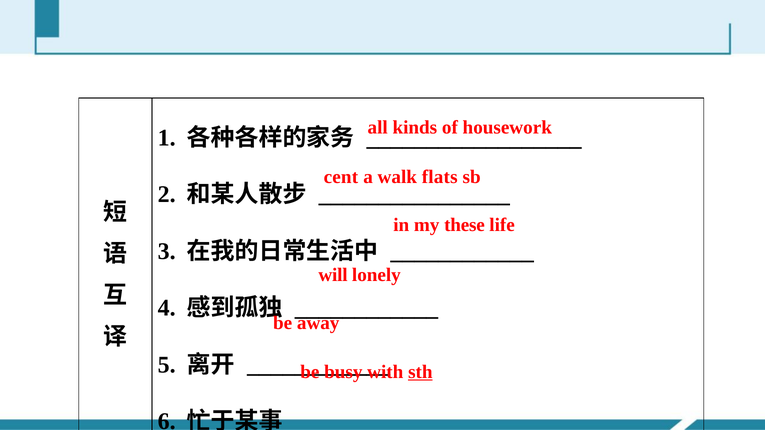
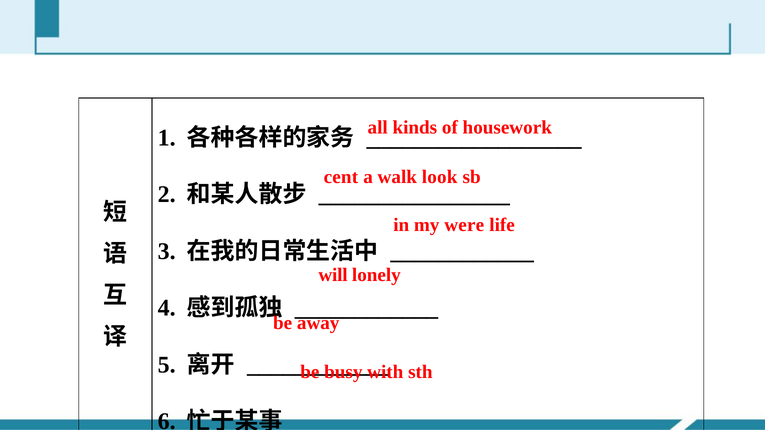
flats: flats -> look
these: these -> were
sth underline: present -> none
